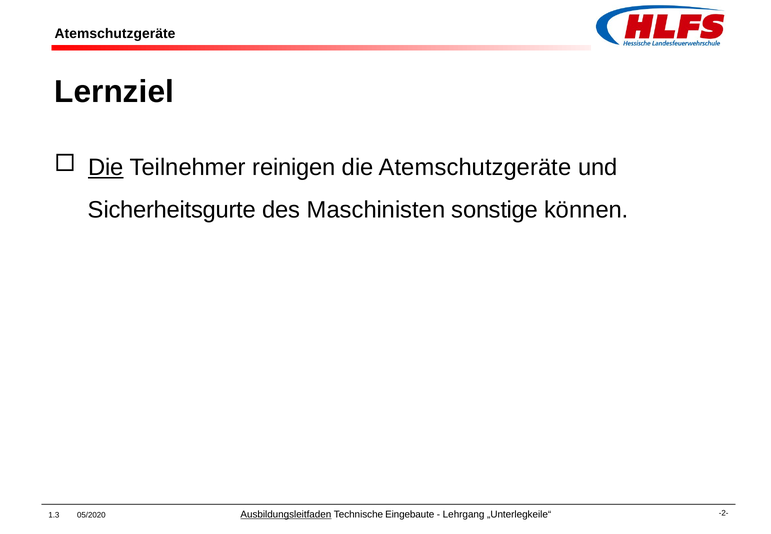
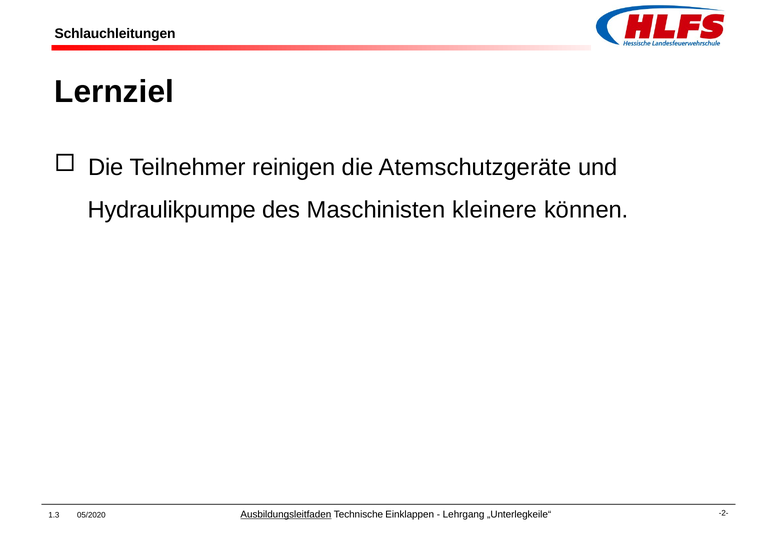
Atemschutzgeräte at (115, 34): Atemschutzgeräte -> Schlauchleitungen
Die at (106, 167) underline: present -> none
Sicherheitsgurte: Sicherheitsgurte -> Hydraulikpumpe
sonstige: sonstige -> kleinere
Eingebaute: Eingebaute -> Einklappen
